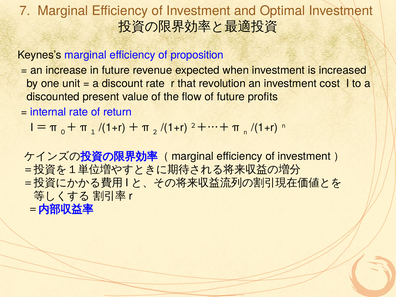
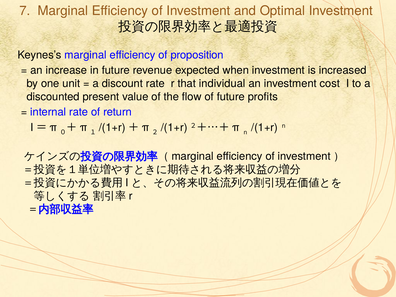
revolution: revolution -> individual
